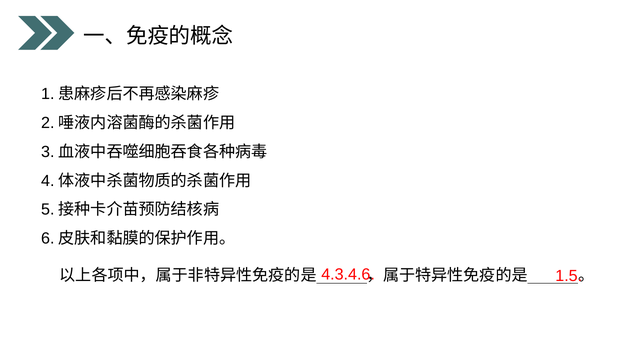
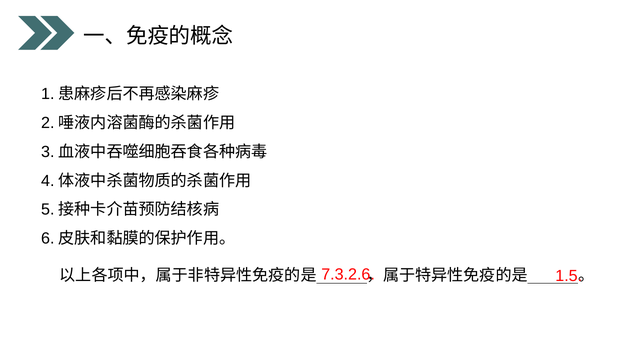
4.3.4.6: 4.3.4.6 -> 7.3.2.6
